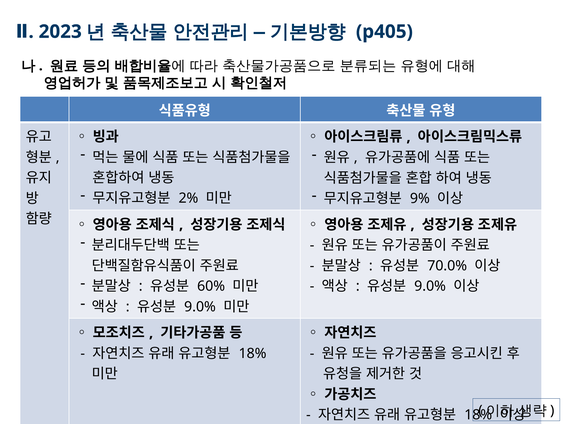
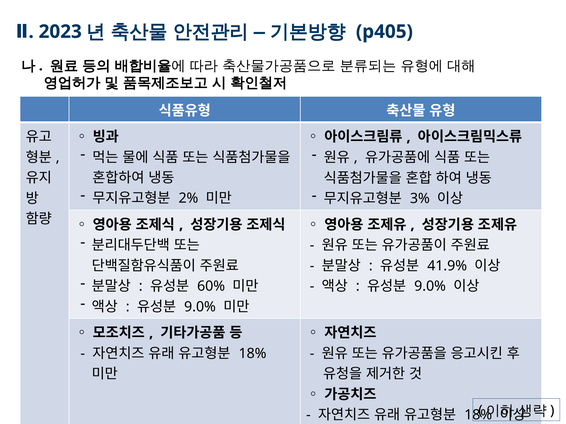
9% at (420, 199): 9% -> 3%
70.0%: 70.0% -> 41.9%
